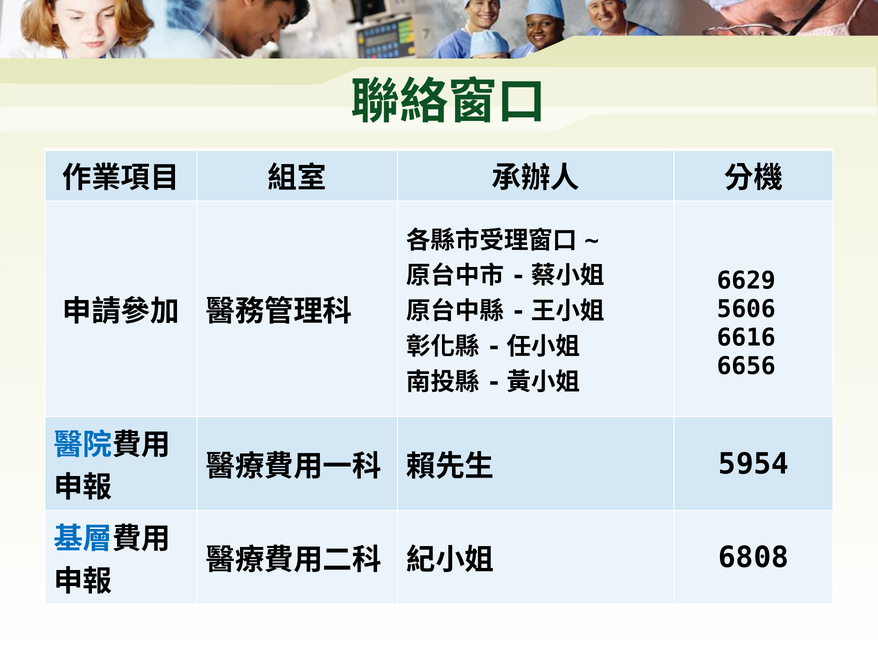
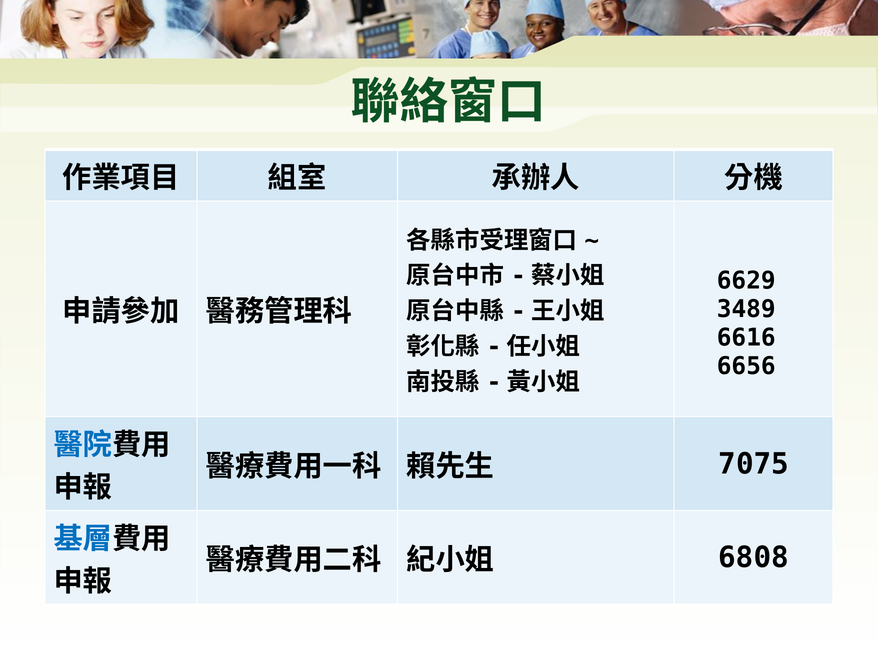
5606: 5606 -> 3489
5954: 5954 -> 7075
